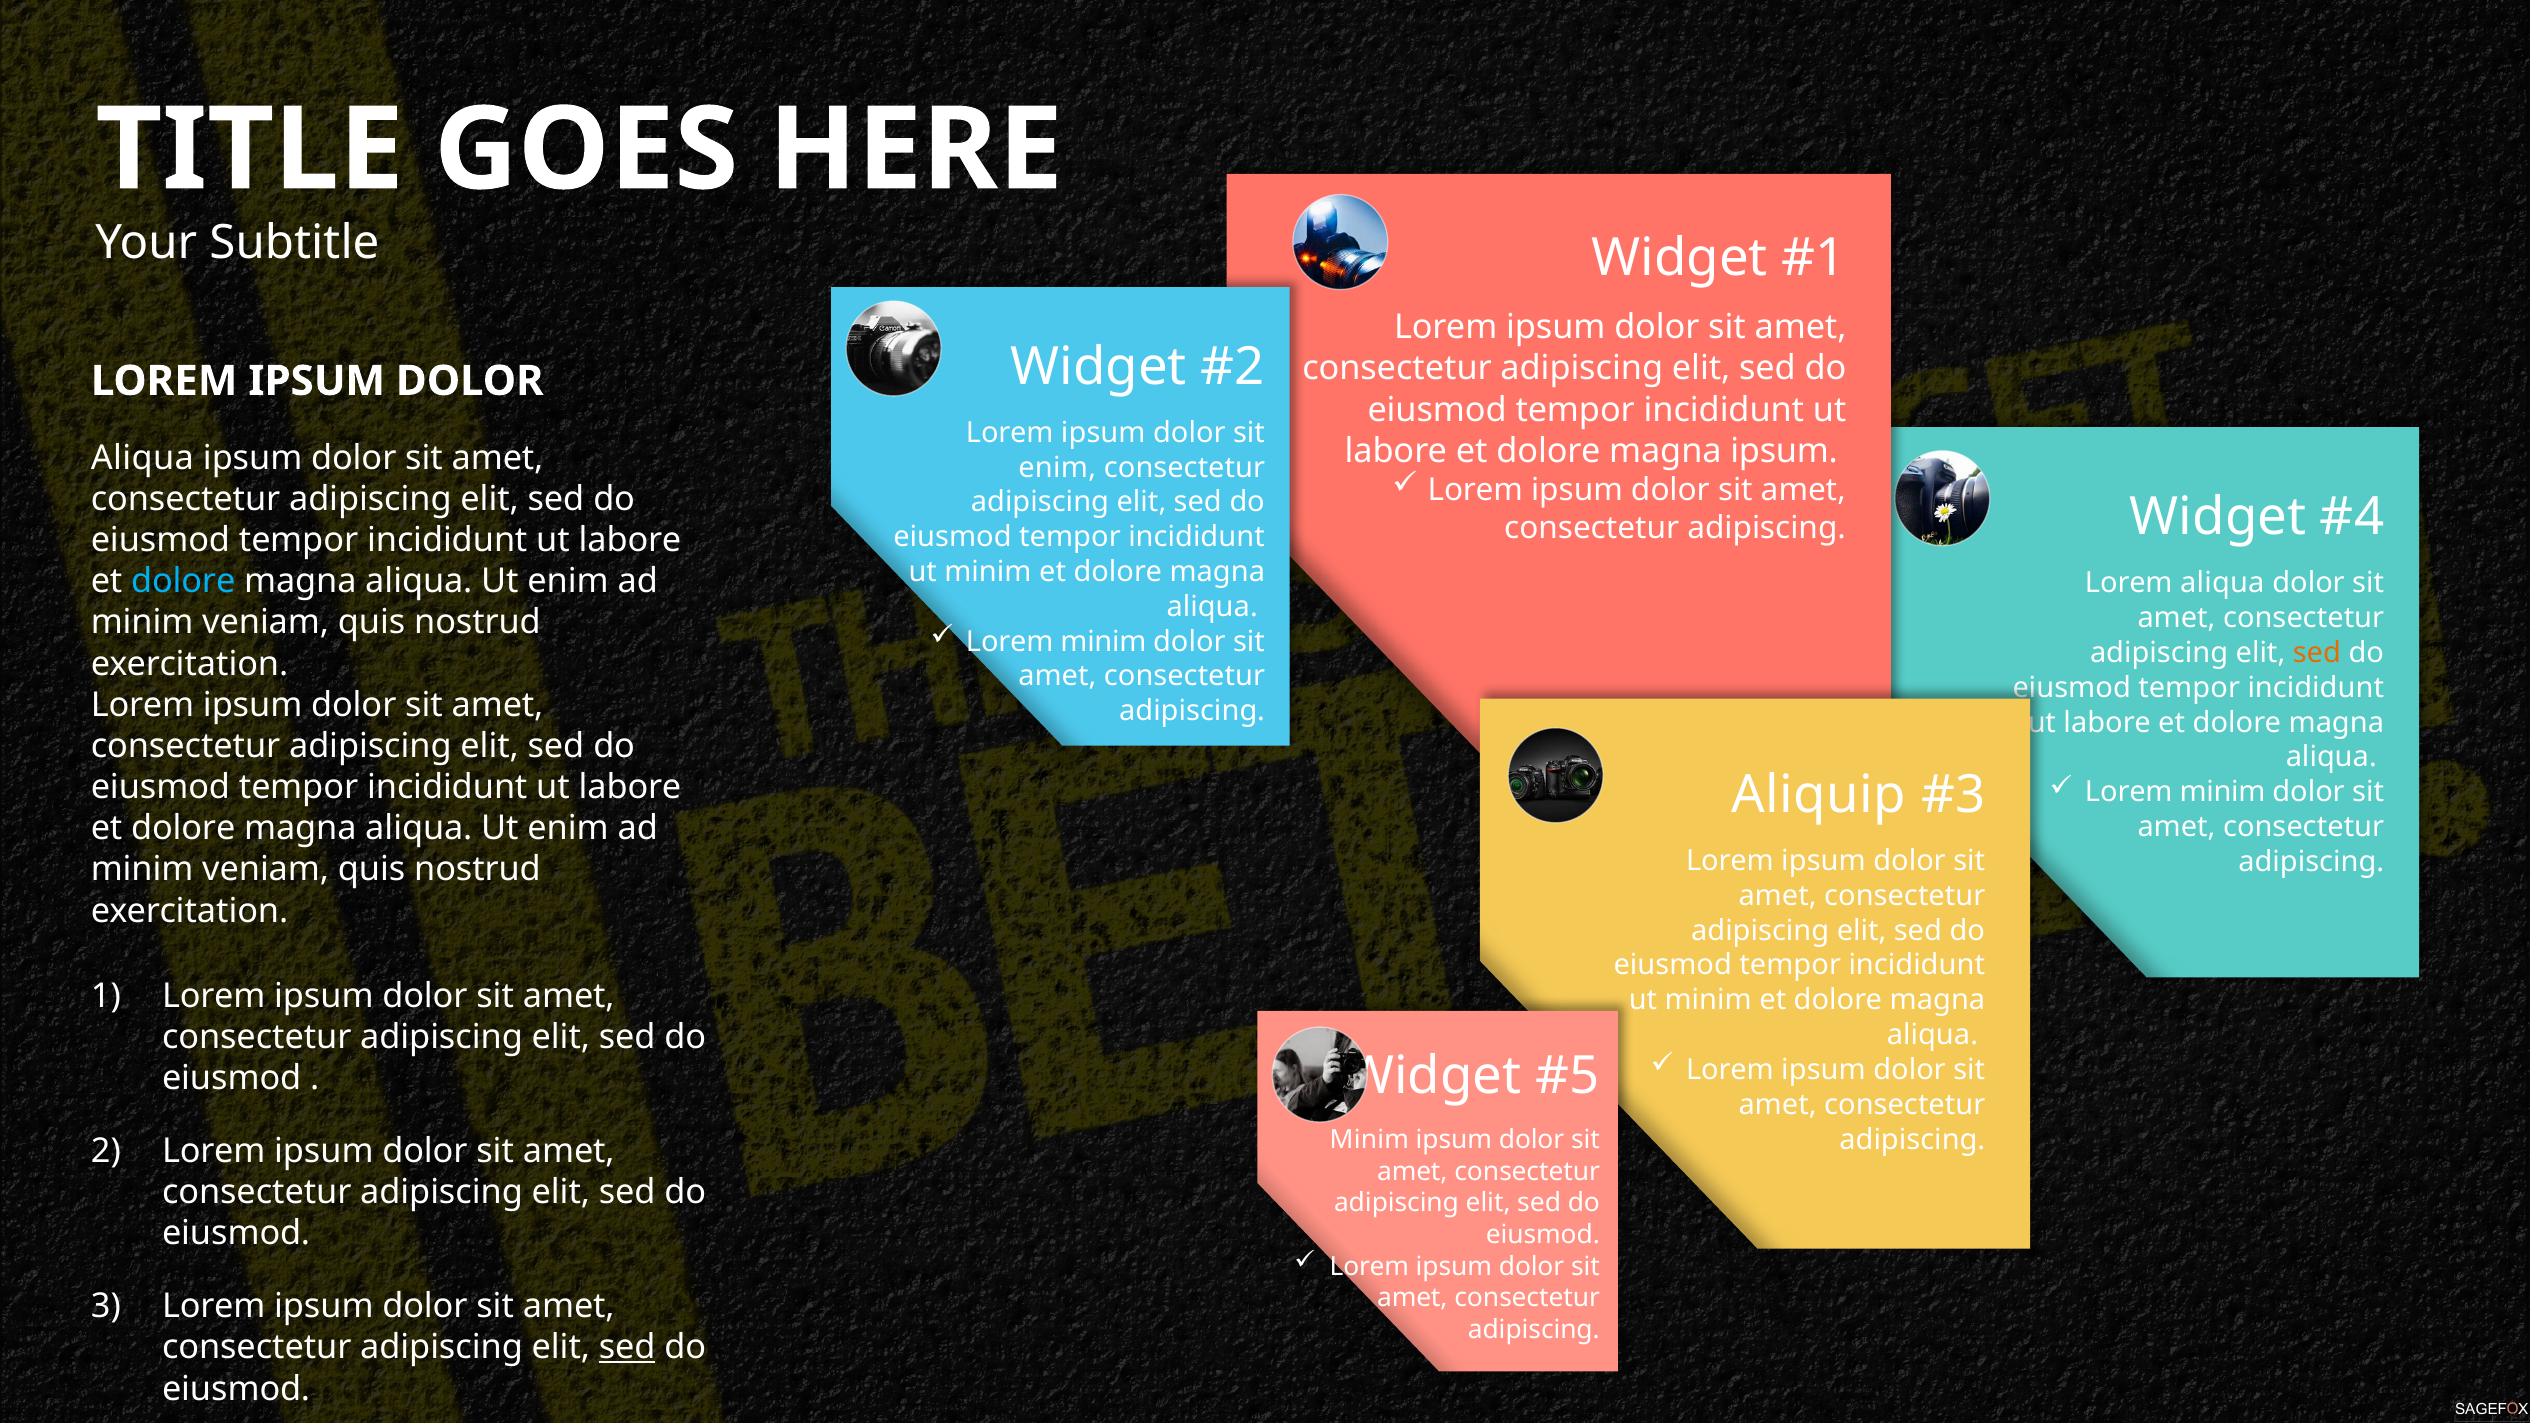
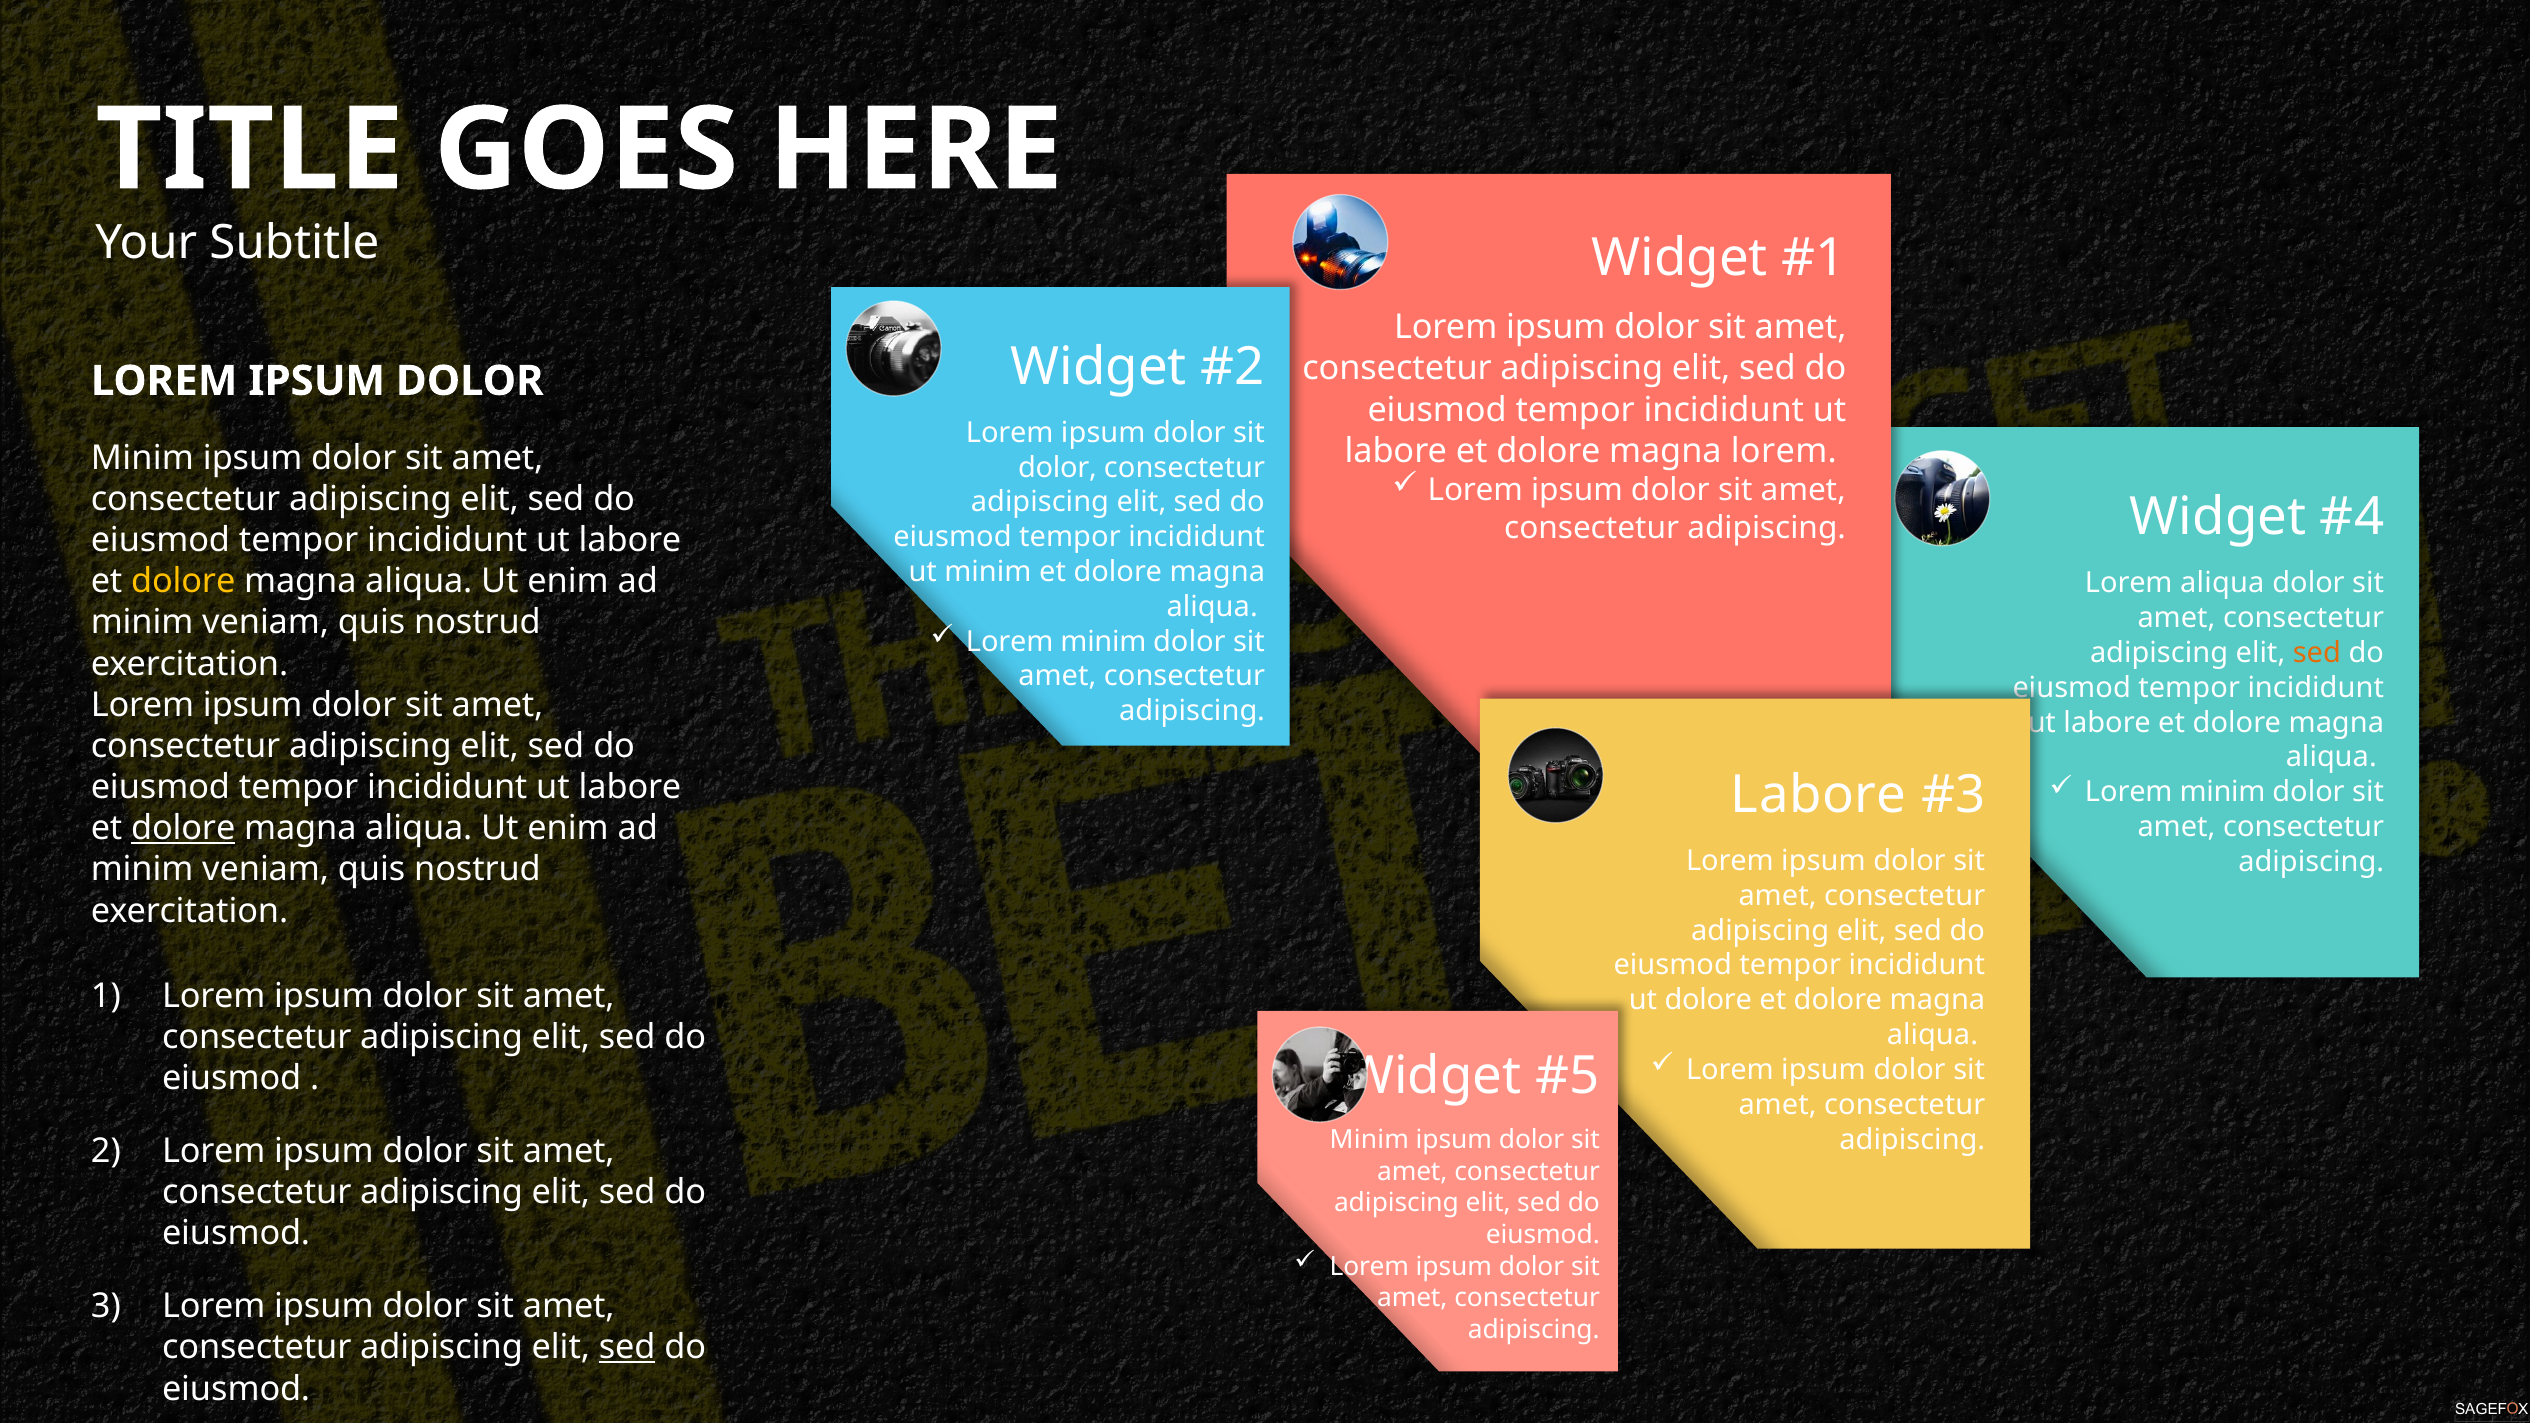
magna ipsum: ipsum -> lorem
Aliqua at (142, 458): Aliqua -> Minim
enim at (1057, 468): enim -> dolor
dolore at (183, 582) colour: light blue -> yellow
Aliquip at (1819, 795): Aliquip -> Labore
dolore at (183, 829) underline: none -> present
minim at (1708, 1000): minim -> dolore
